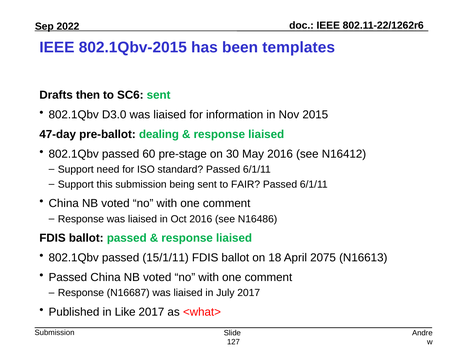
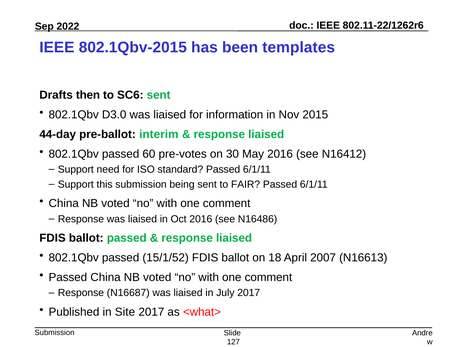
47-day: 47-day -> 44-day
dealing: dealing -> interim
pre-stage: pre-stage -> pre-votes
15/1/11: 15/1/11 -> 15/1/52
2075: 2075 -> 2007
Like: Like -> Site
